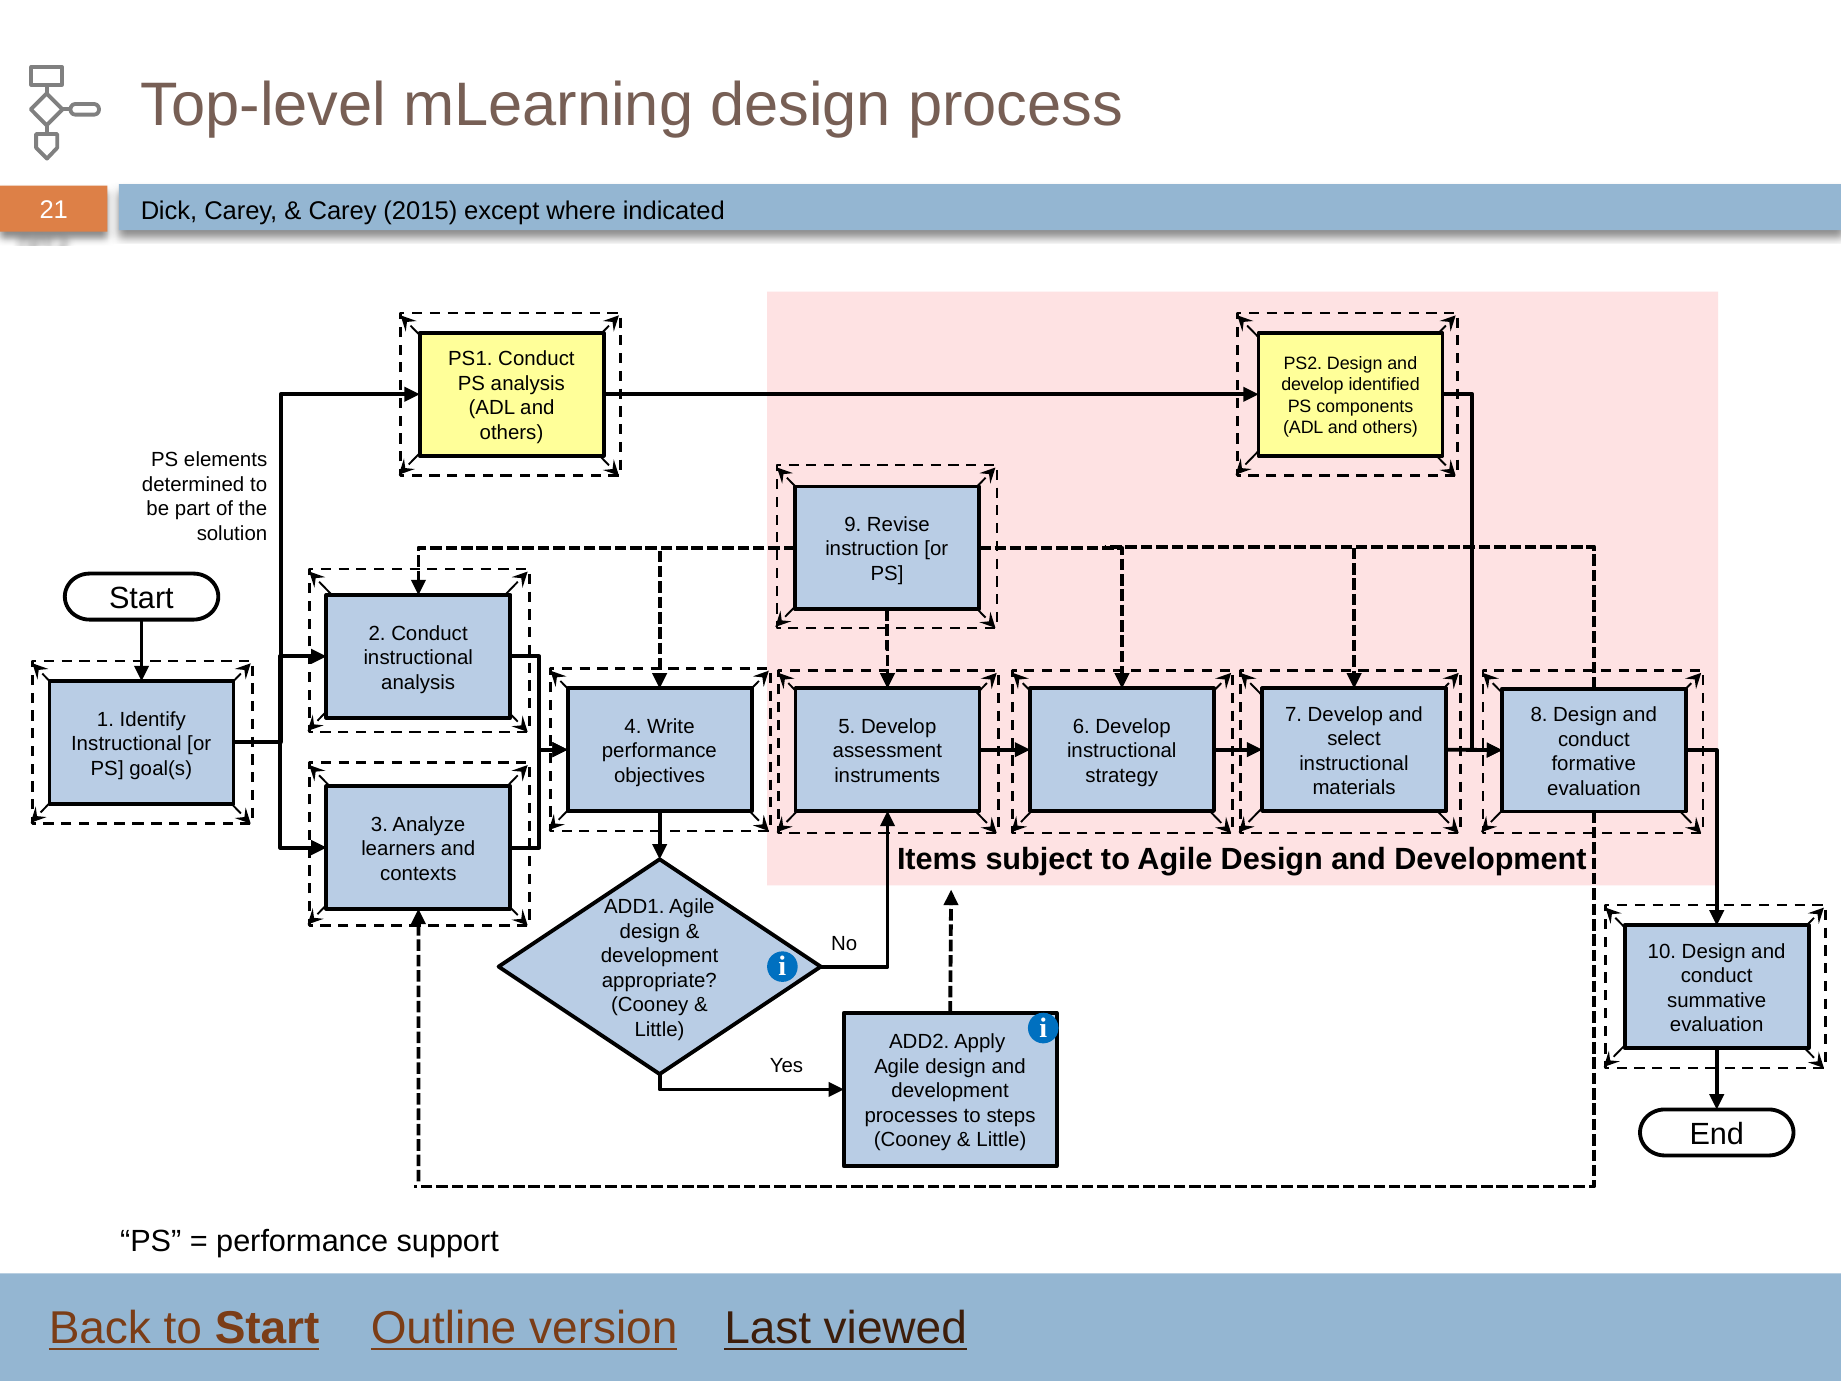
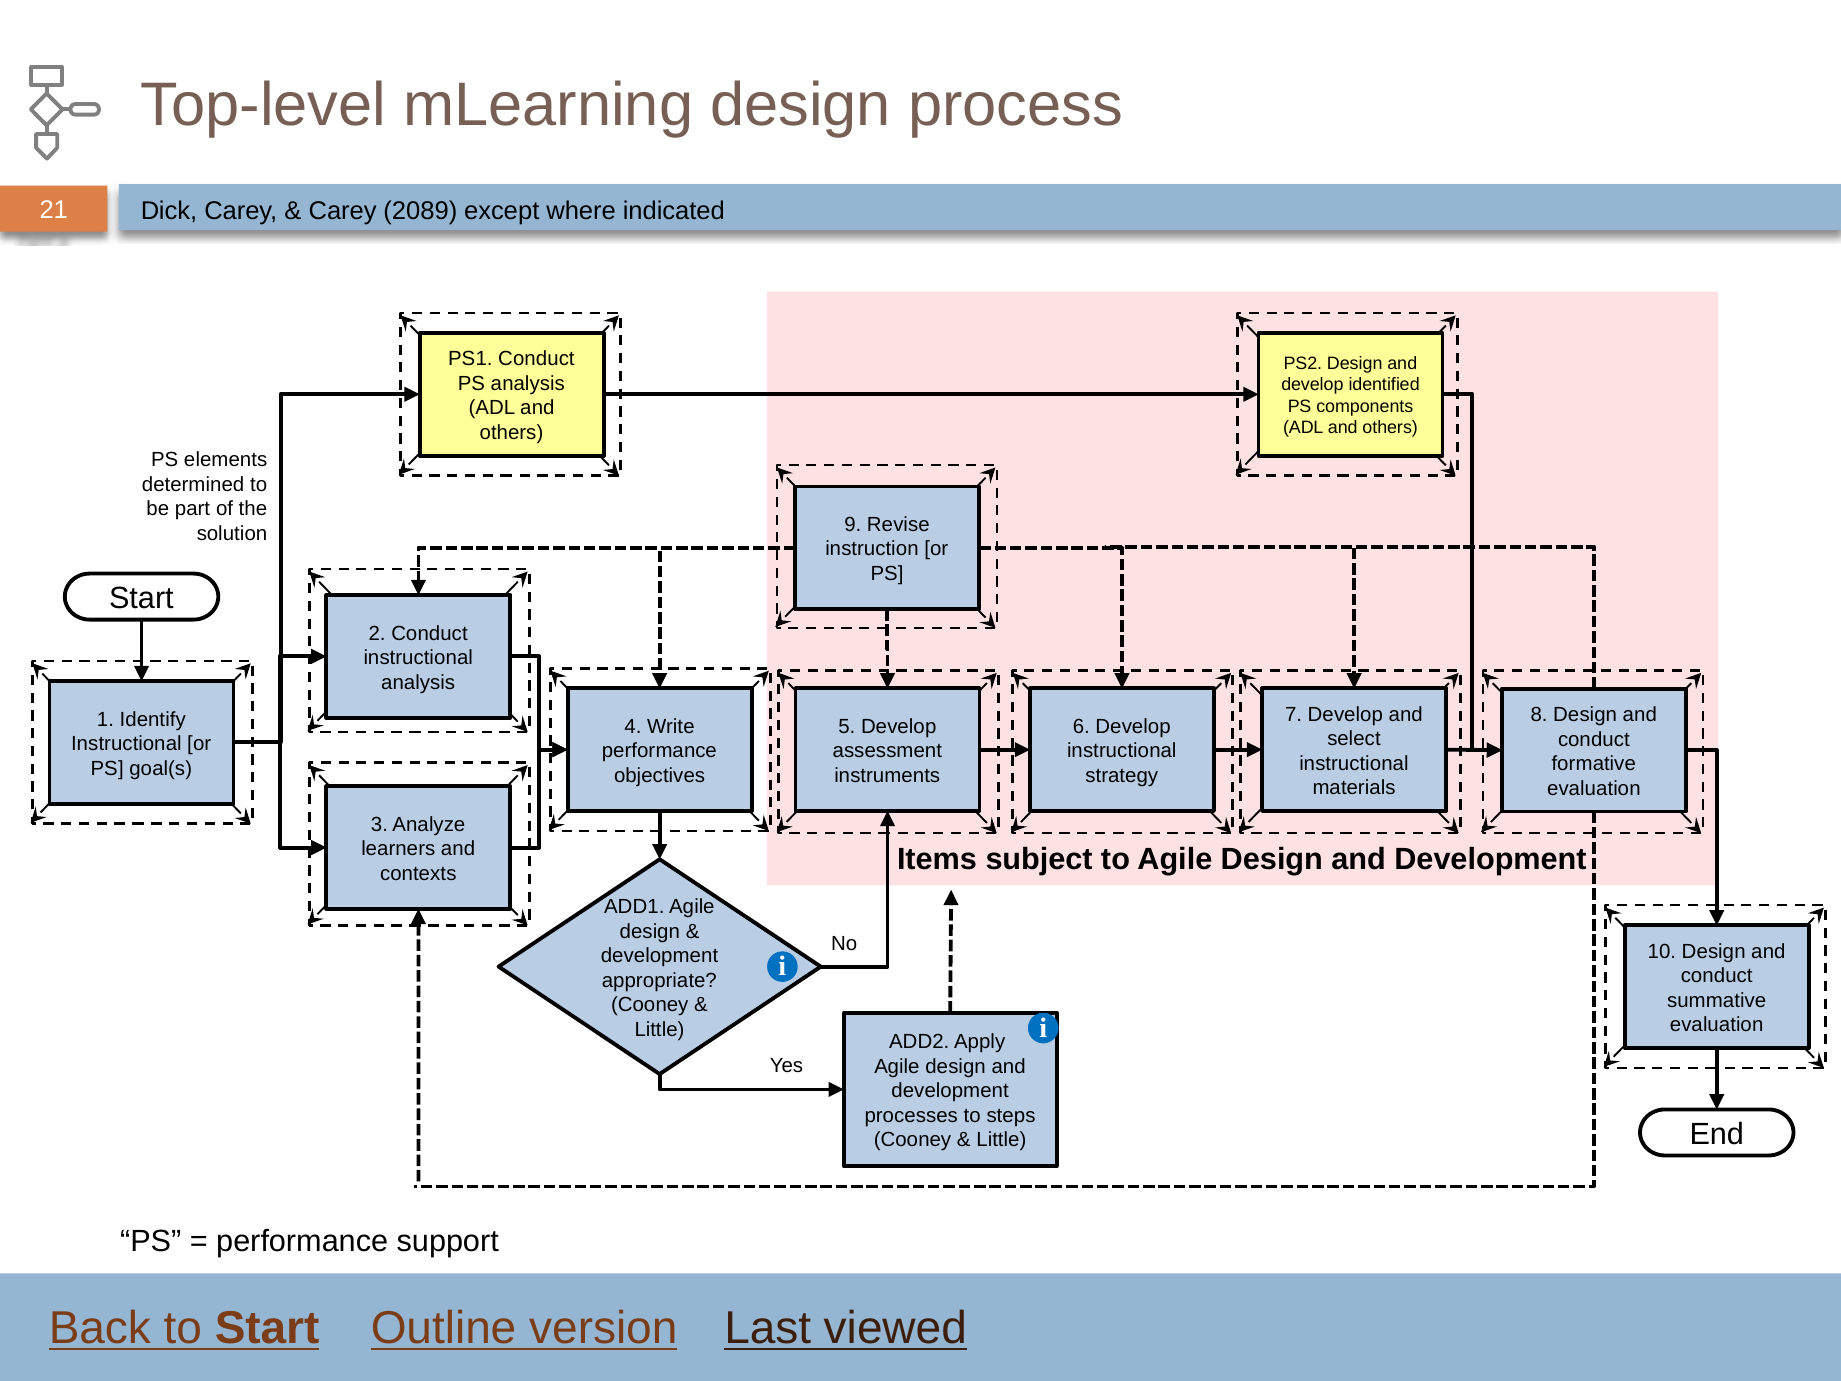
2015: 2015 -> 2089
